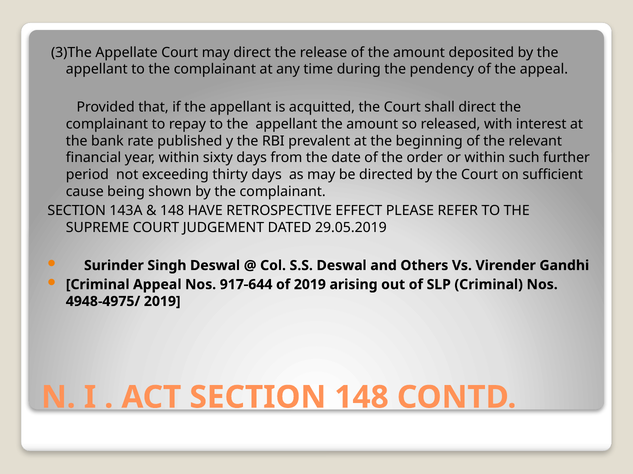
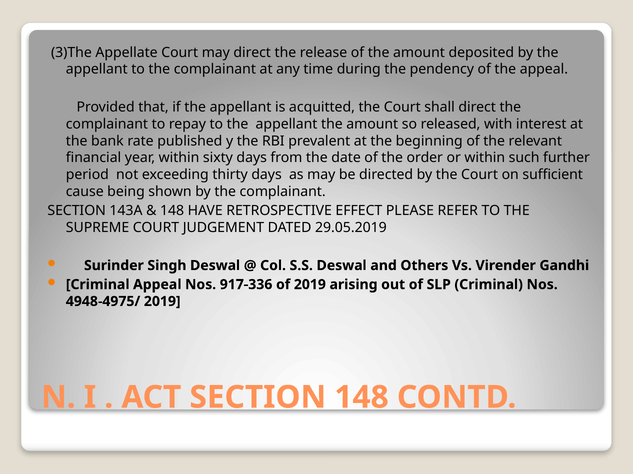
917-644: 917-644 -> 917-336
